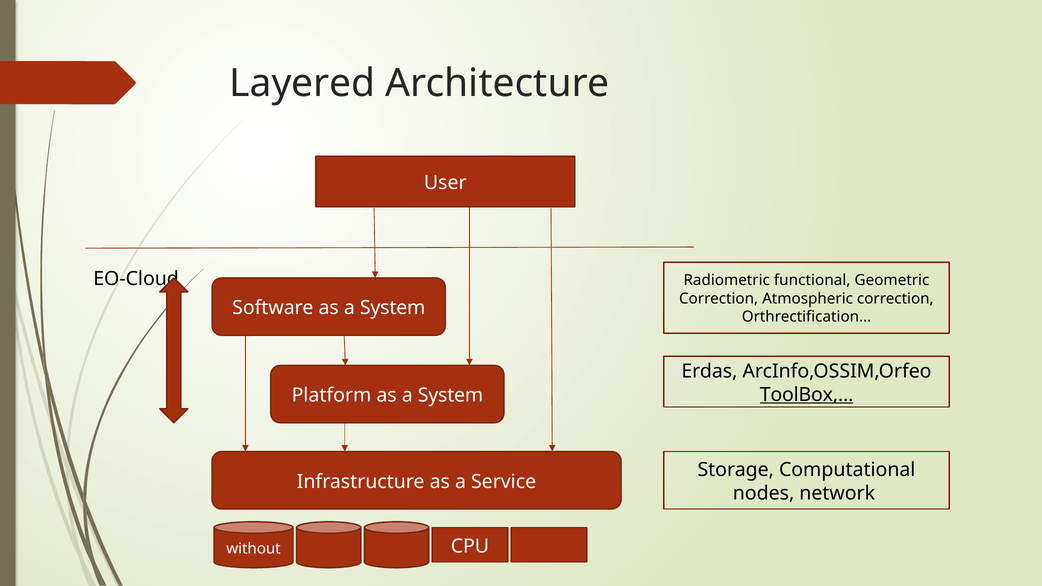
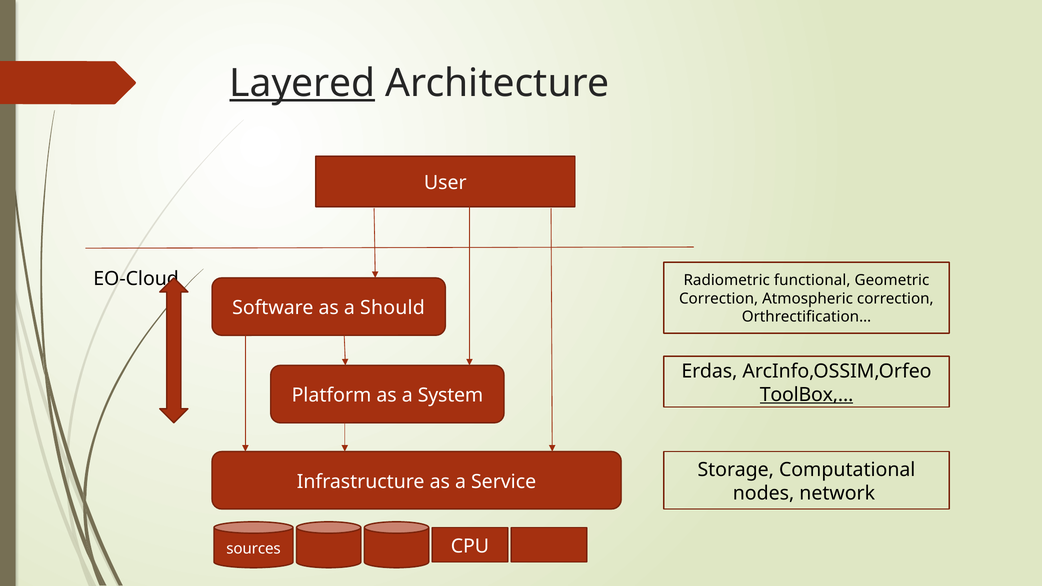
Layered underline: none -> present
Software as a System: System -> Should
without: without -> sources
